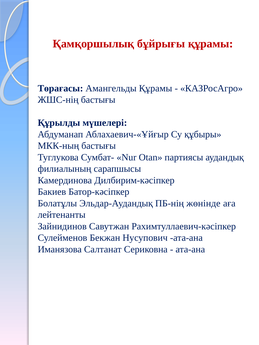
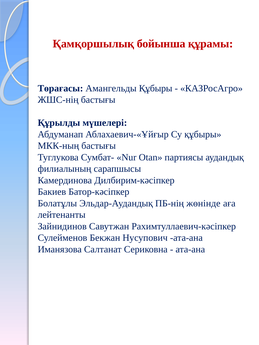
бұйрығы: бұйрығы -> бойынша
Амангельды Құрамы: Құрамы -> Құбыры
